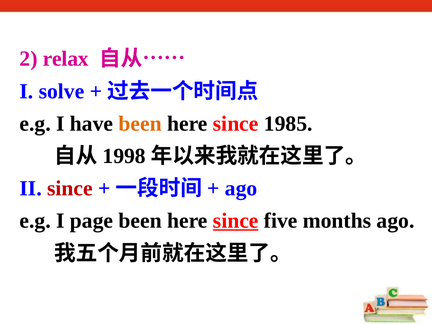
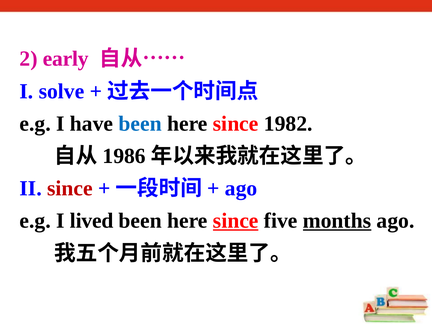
relax: relax -> early
been at (140, 124) colour: orange -> blue
1985: 1985 -> 1982
1998: 1998 -> 1986
page: page -> lived
months underline: none -> present
